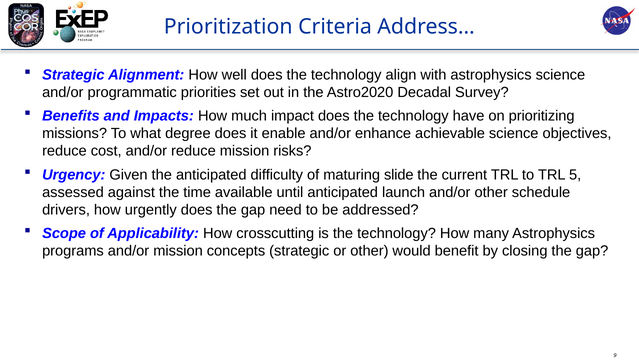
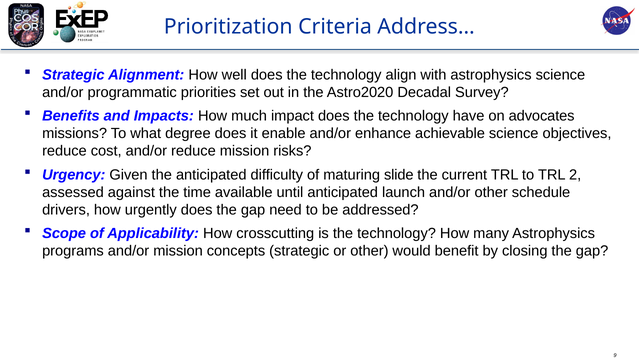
prioritizing: prioritizing -> advocates
5: 5 -> 2
